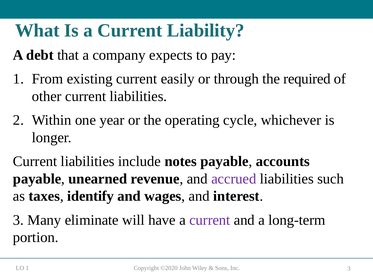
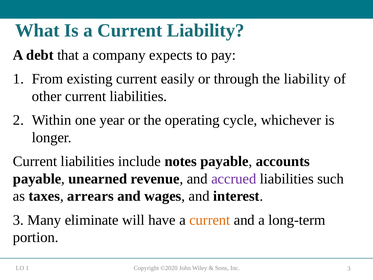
the required: required -> liability
identify: identify -> arrears
current at (210, 220) colour: purple -> orange
